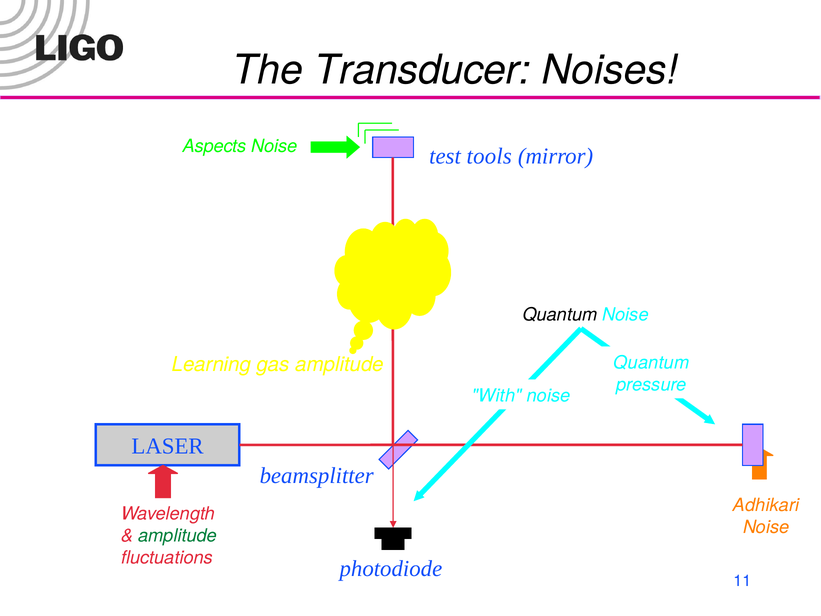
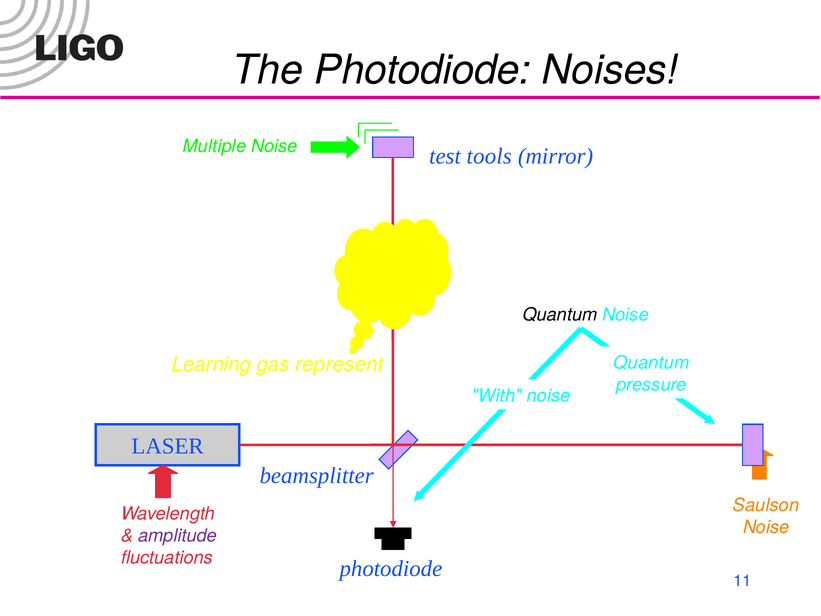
The Transducer: Transducer -> Photodiode
Aspects: Aspects -> Multiple
gas amplitude: amplitude -> represent
Adhikari: Adhikari -> Saulson
amplitude at (178, 536) colour: green -> purple
